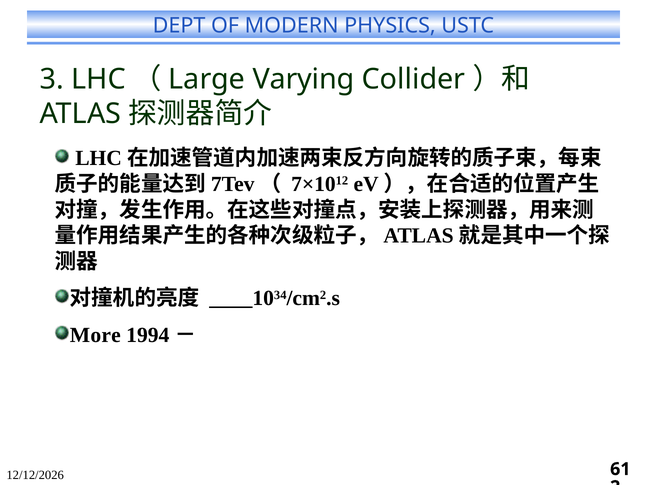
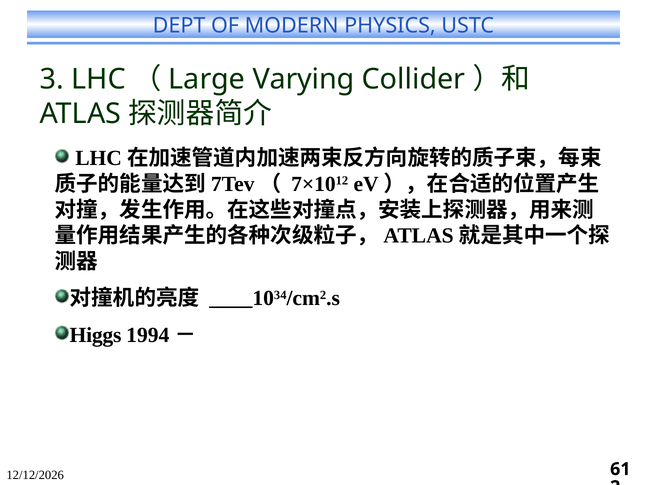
More: More -> Higgs
